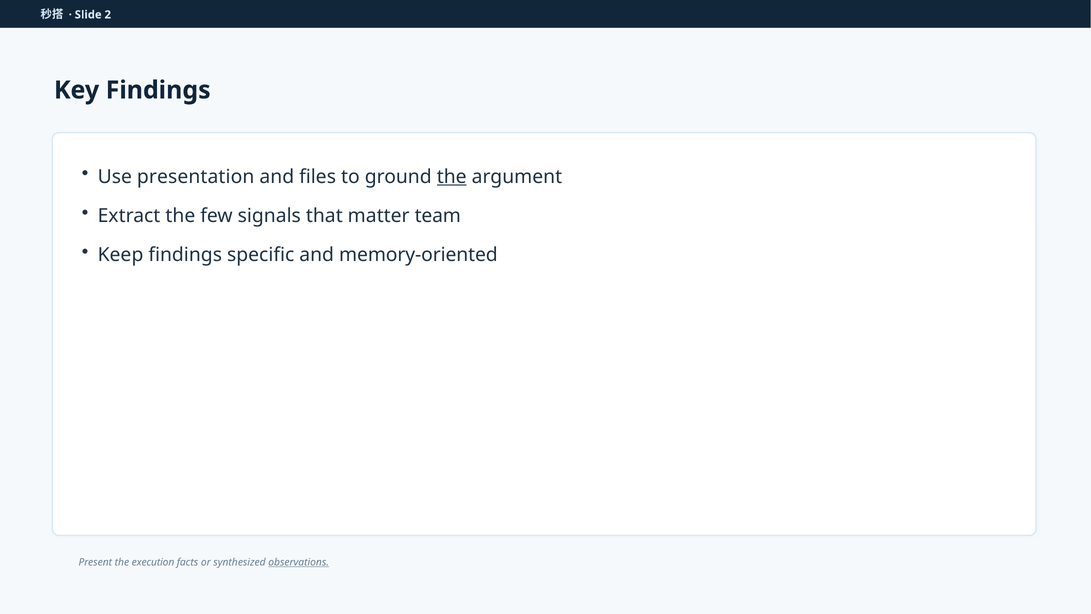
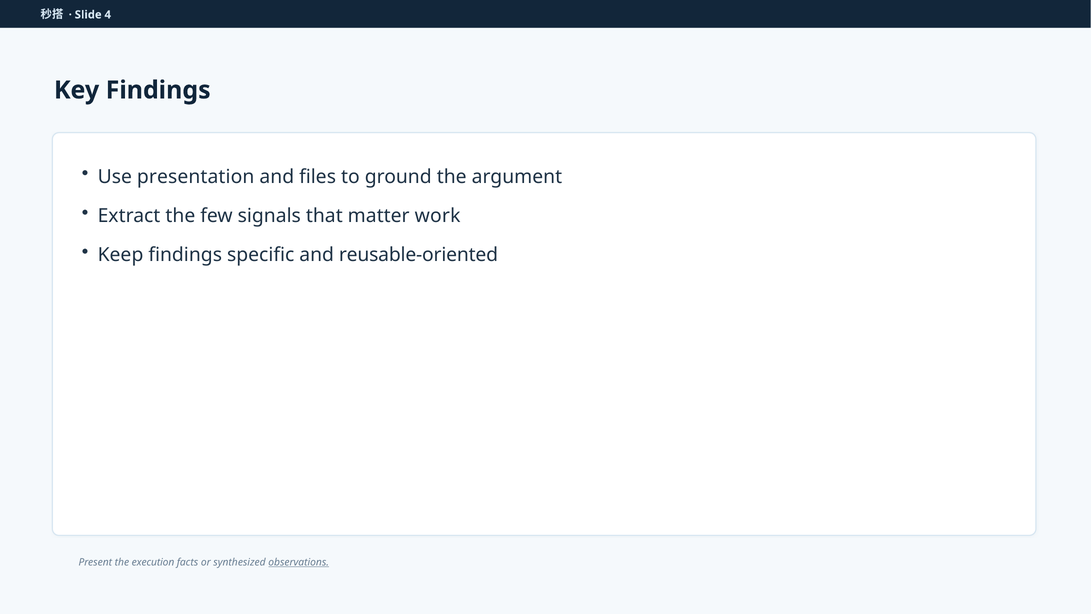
2: 2 -> 4
the at (452, 177) underline: present -> none
team: team -> work
memory-oriented: memory-oriented -> reusable-oriented
